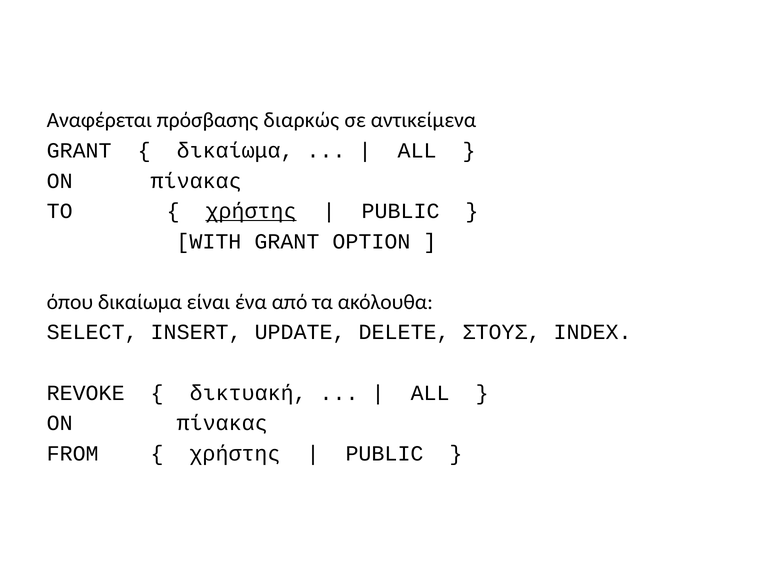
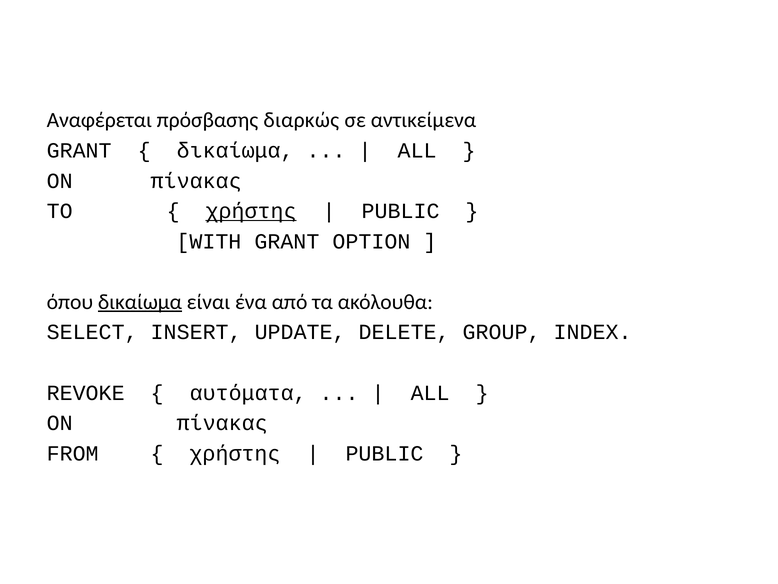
δικαίωμα at (140, 302) underline: none -> present
ΣΤΟΥΣ: ΣΤΟΥΣ -> GROUP
δικτυακή: δικτυακή -> αυτόματα
